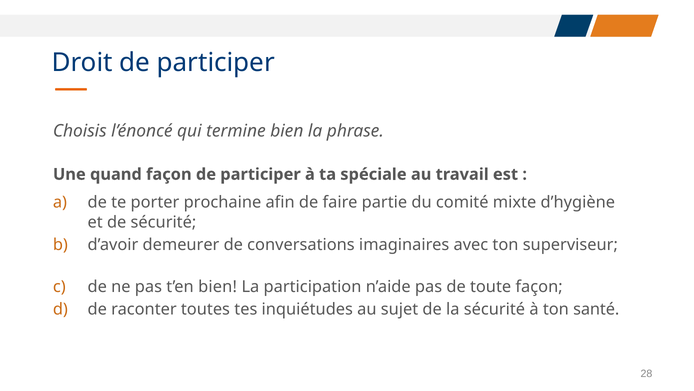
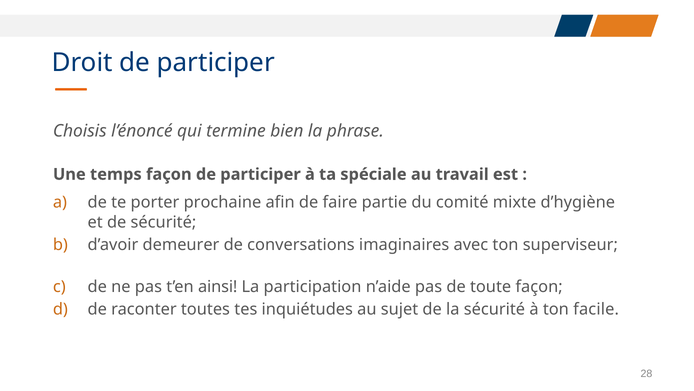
quand: quand -> temps
t’en bien: bien -> ainsi
santé: santé -> facile
